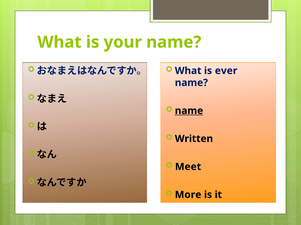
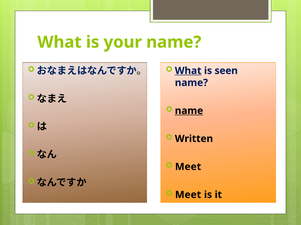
What at (188, 71) underline: none -> present
ever: ever -> seen
More at (188, 195): More -> Meet
